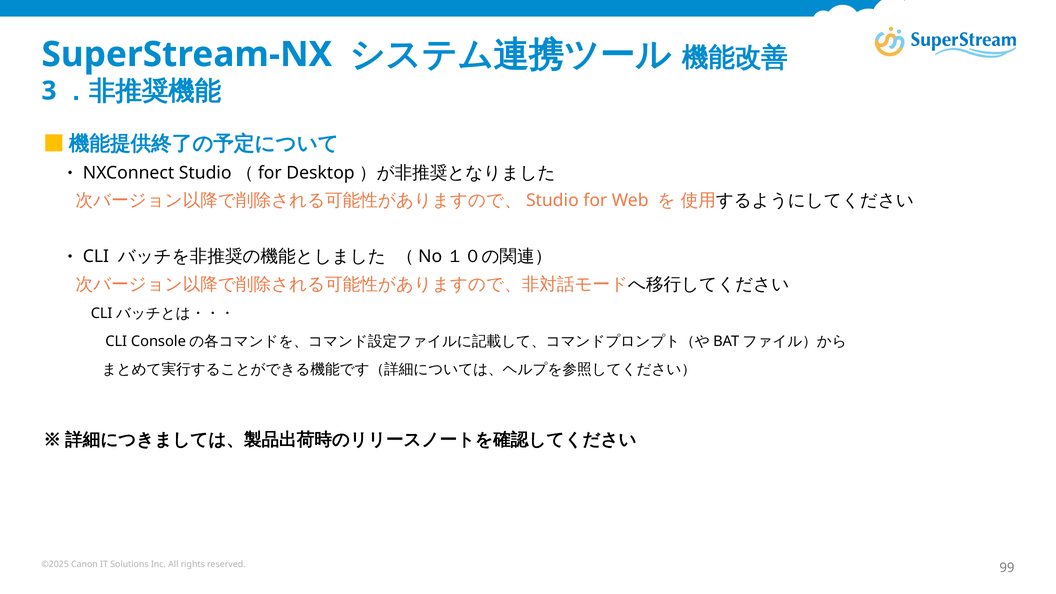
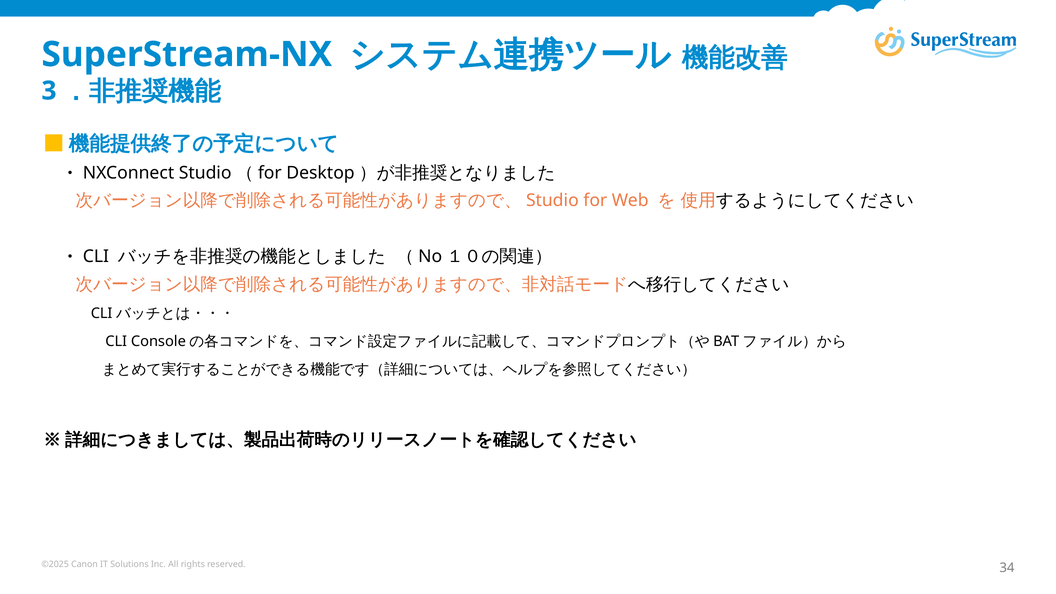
99: 99 -> 34
